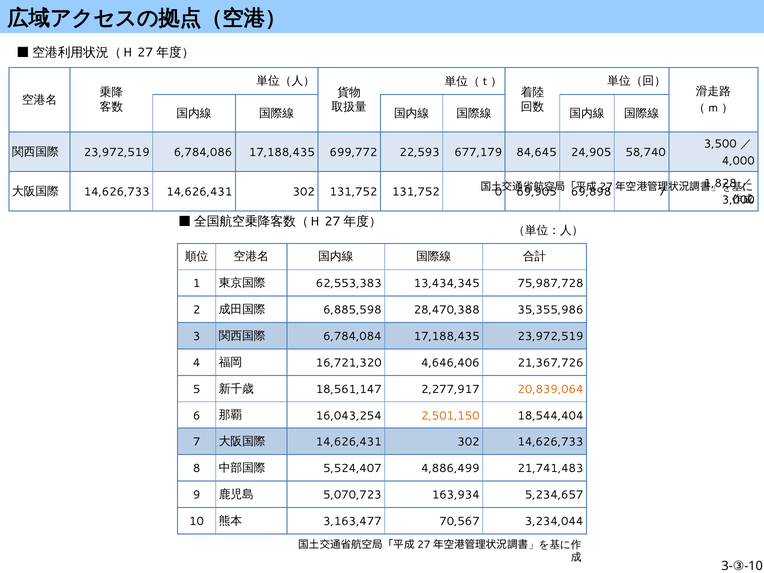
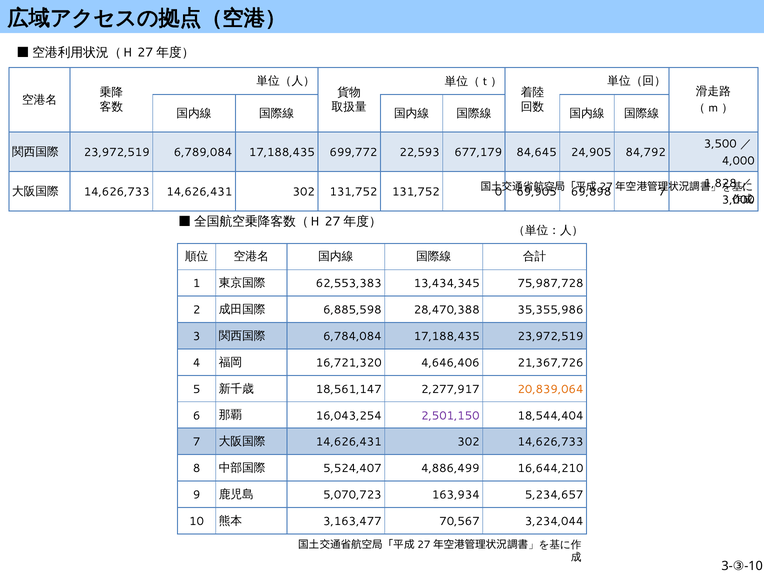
6,784,086: 6,784,086 -> 6,789,084
58,740: 58,740 -> 84,792
2,501,150 colour: orange -> purple
21,741,483: 21,741,483 -> 16,644,210
